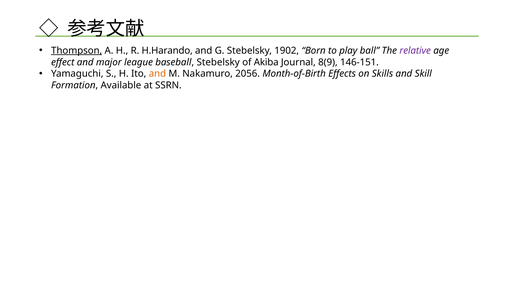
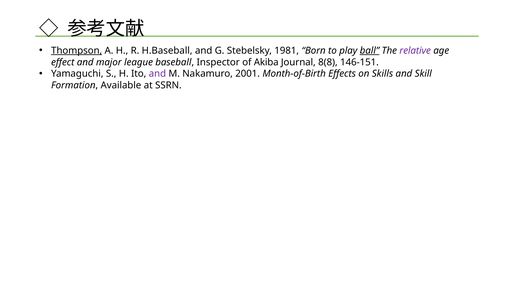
H.Harando: H.Harando -> H.Baseball
1902: 1902 -> 1981
ball underline: none -> present
baseball Stebelsky: Stebelsky -> Inspector
8(9: 8(9 -> 8(8
and at (157, 74) colour: orange -> purple
2056: 2056 -> 2001
